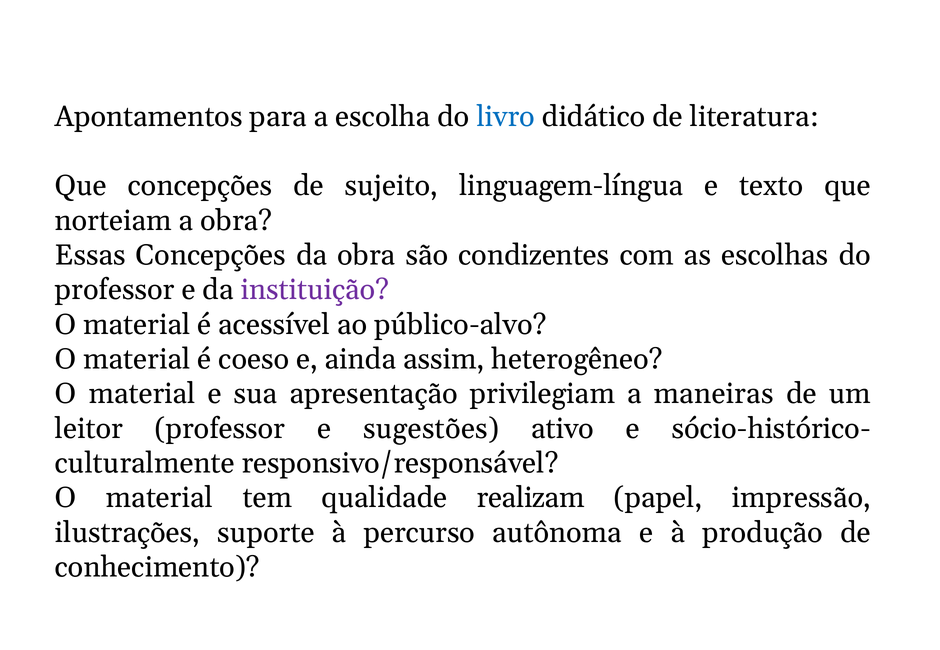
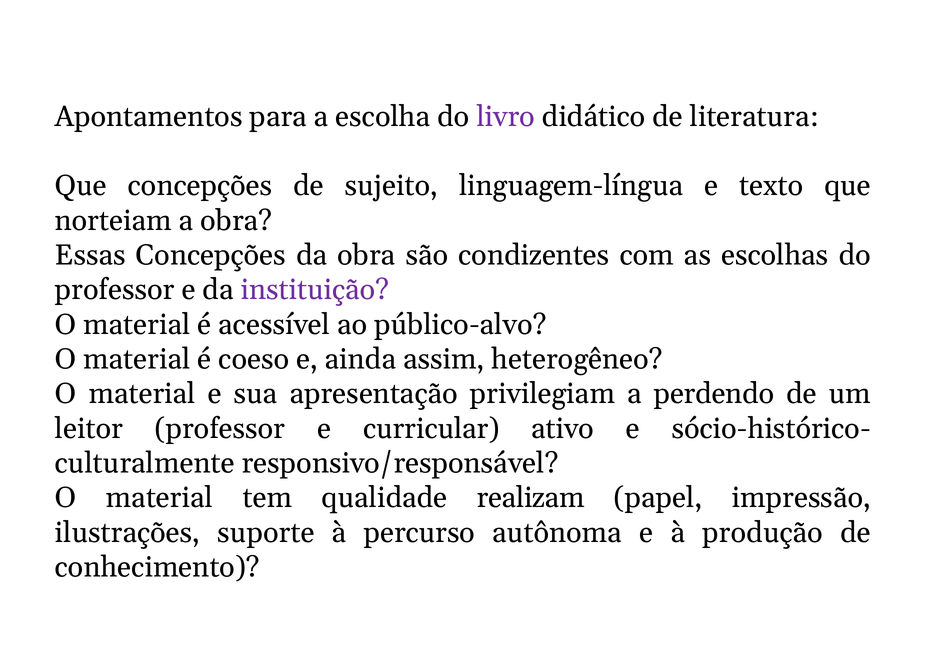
livro colour: blue -> purple
maneiras: maneiras -> perdendo
sugestões: sugestões -> curricular
